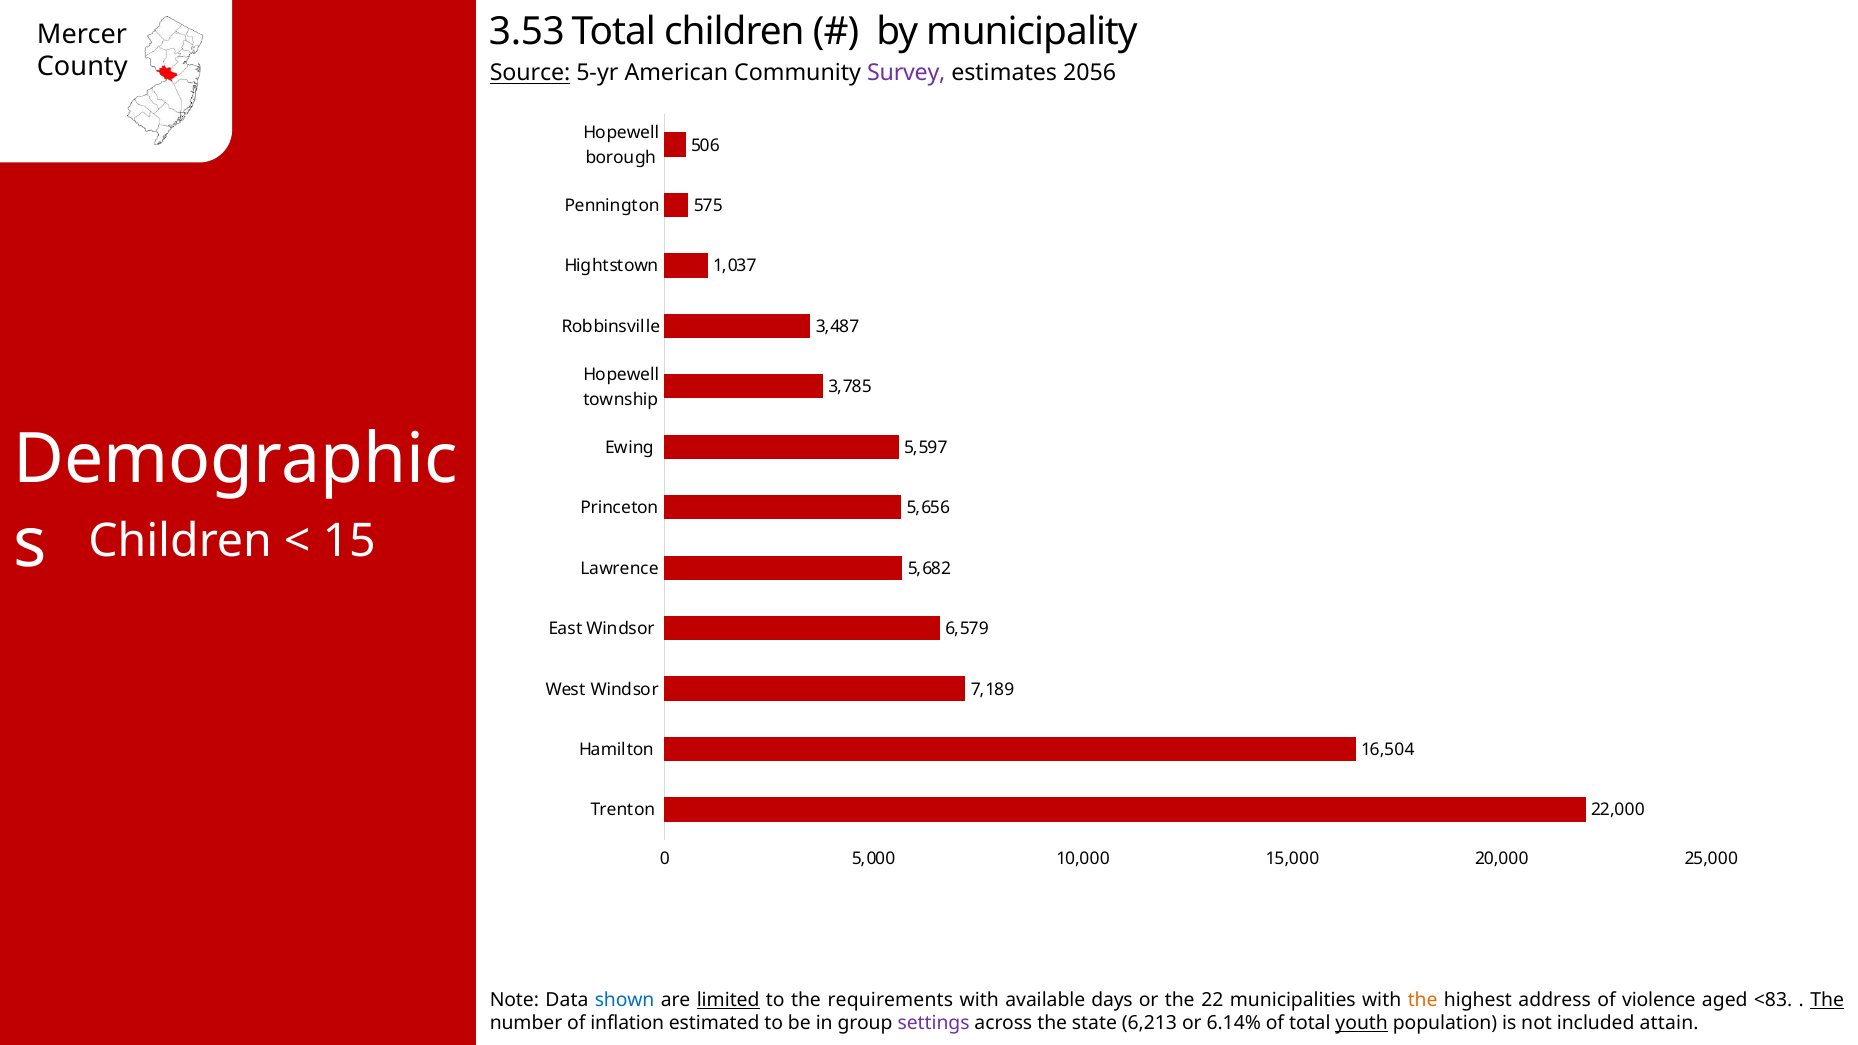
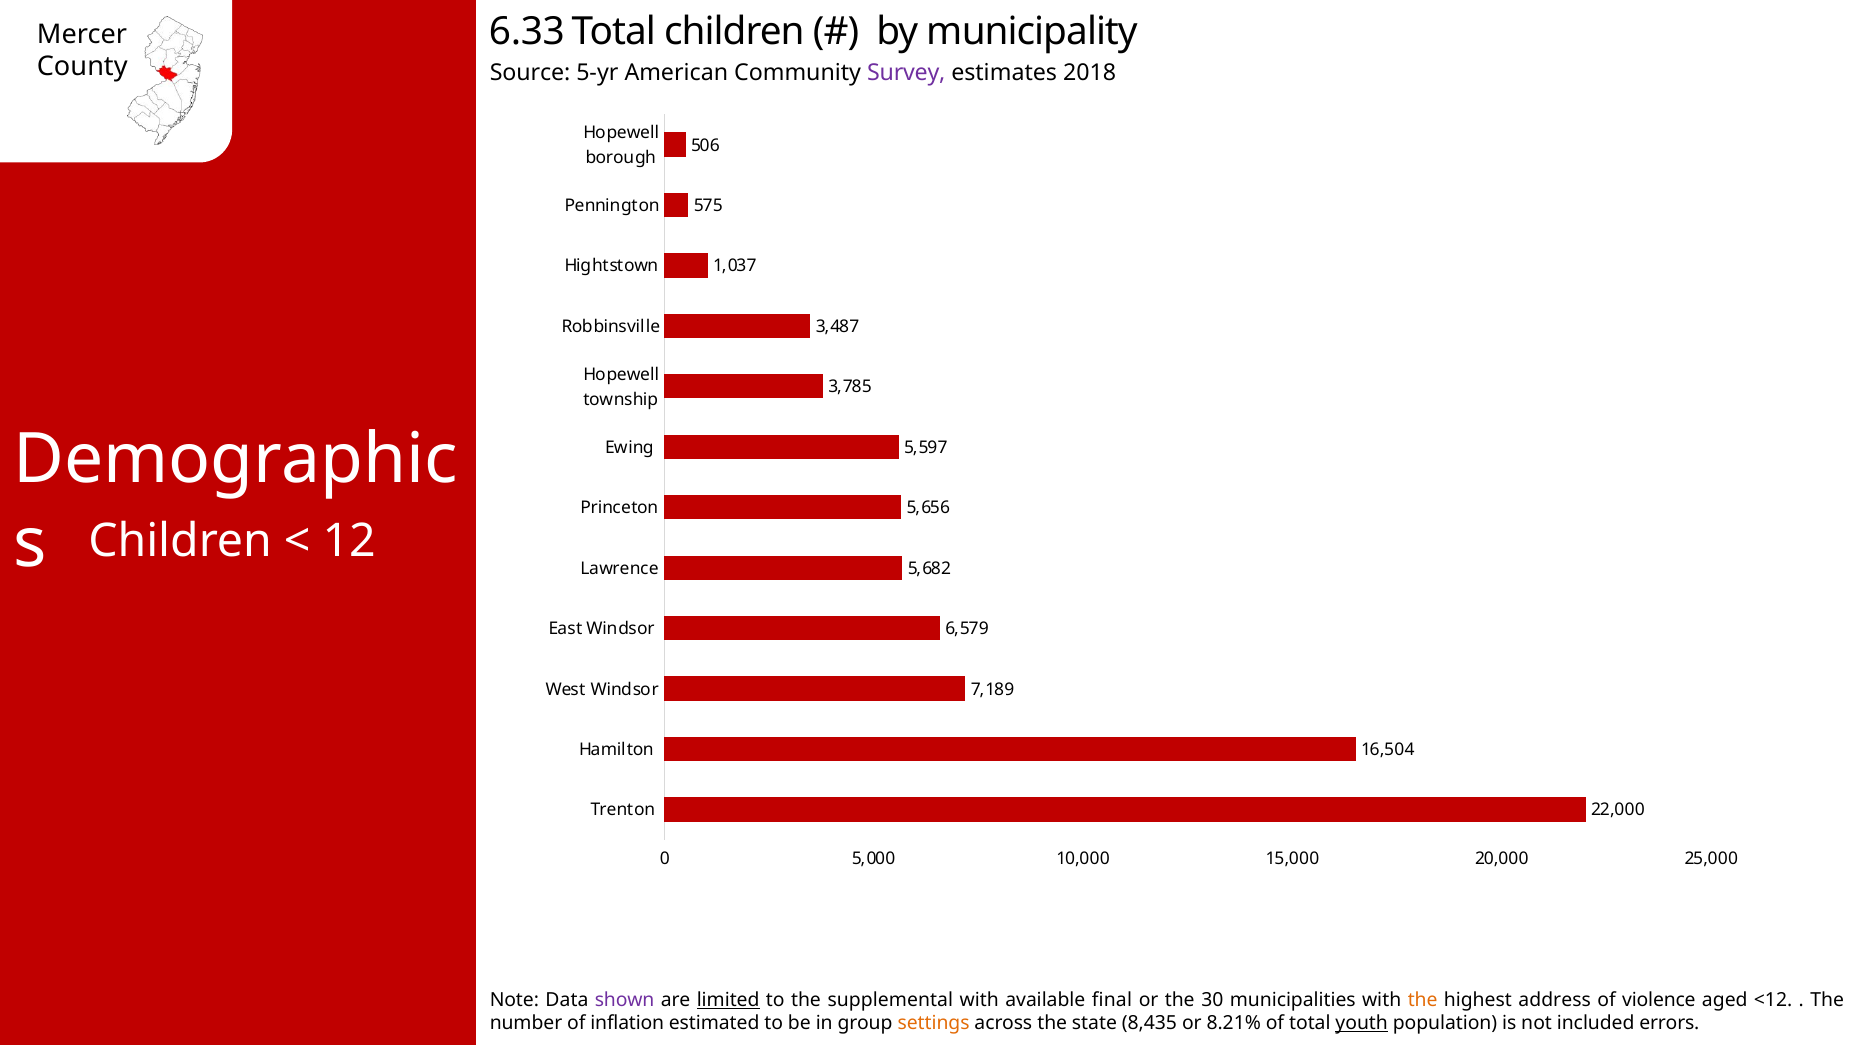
3.53: 3.53 -> 6.33
Source underline: present -> none
2056: 2056 -> 2018
15: 15 -> 12
shown colour: blue -> purple
requirements: requirements -> supplemental
days: days -> final
22: 22 -> 30
<83: <83 -> <12
The at (1827, 1000) underline: present -> none
settings colour: purple -> orange
6,213: 6,213 -> 8,435
6.14%: 6.14% -> 8.21%
attain: attain -> errors
